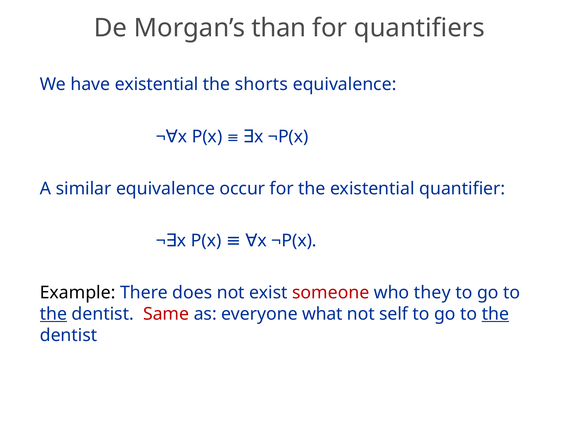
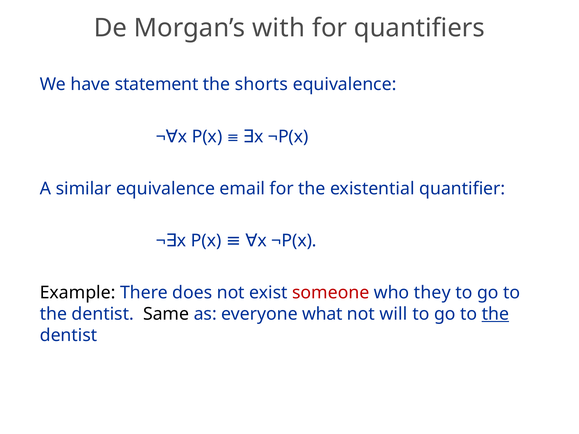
than: than -> with
have existential: existential -> statement
occur: occur -> email
the at (54, 314) underline: present -> none
Same colour: red -> black
self: self -> will
